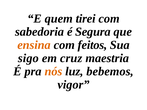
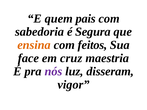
tirei: tirei -> pais
sigo: sigo -> face
nós colour: orange -> purple
bebemos: bebemos -> disseram
